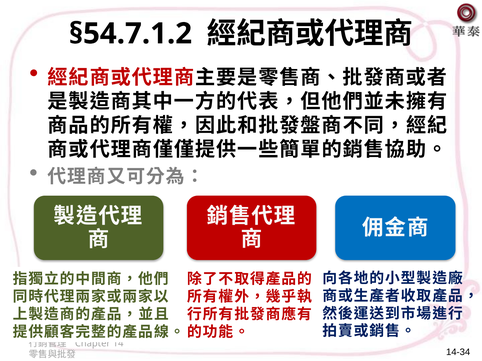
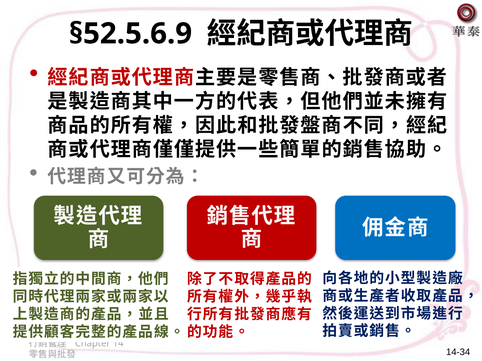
§54.7.1.2: §54.7.1.2 -> §52.5.6.9
